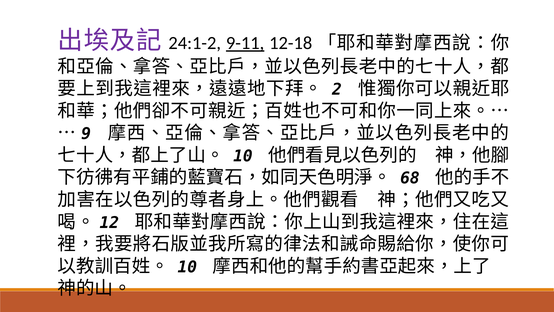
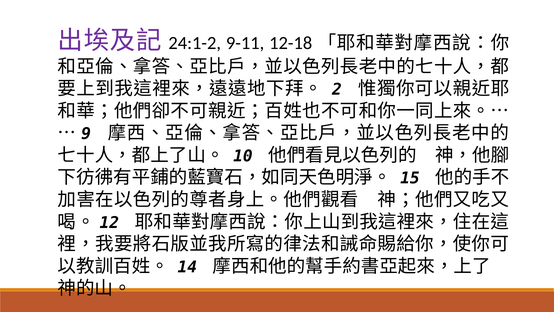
9-11 underline: present -> none
68: 68 -> 15
10 at (187, 267): 10 -> 14
